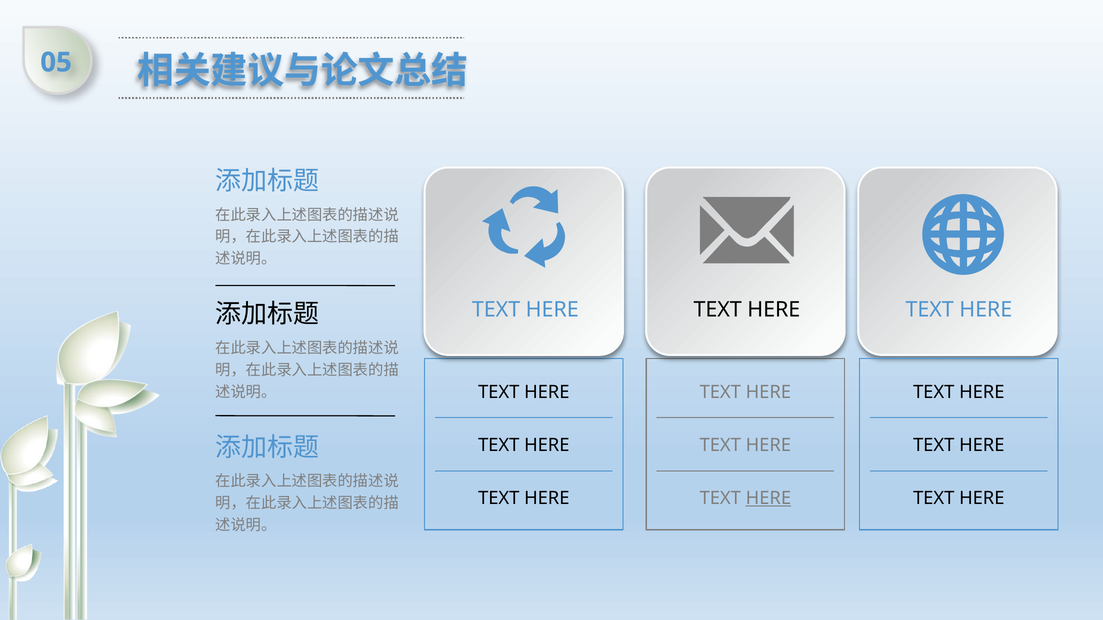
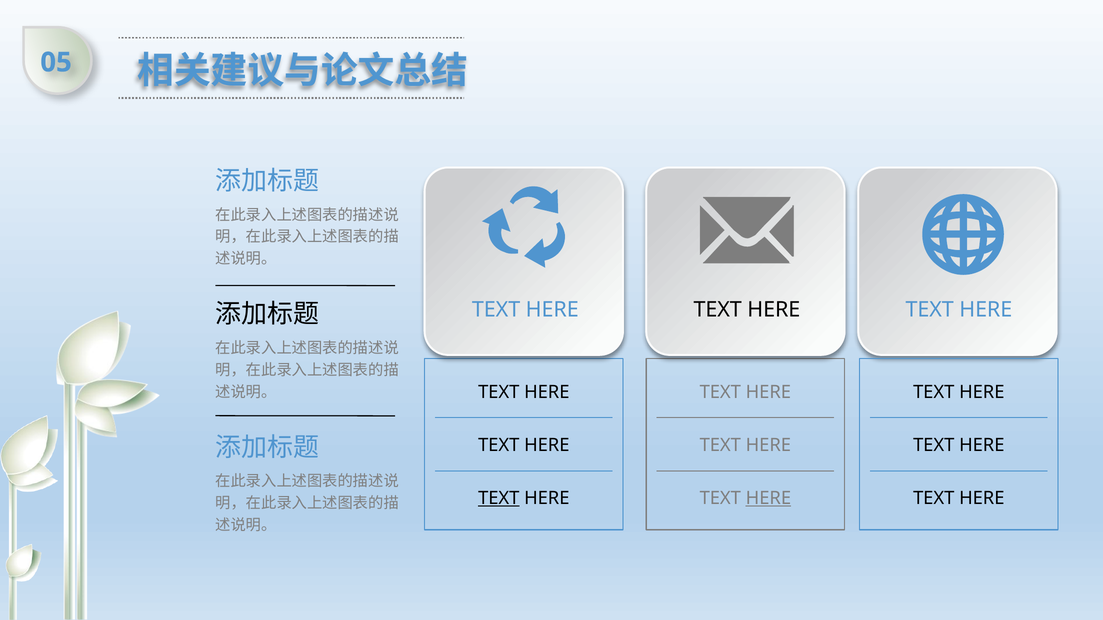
TEXT at (499, 498) underline: none -> present
